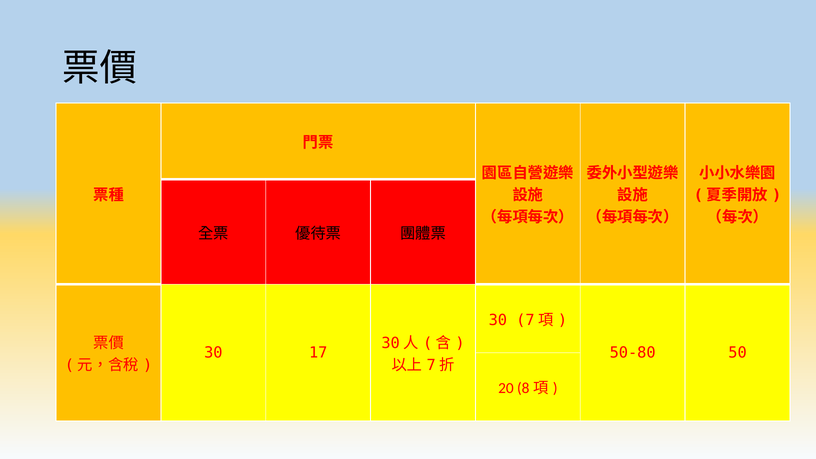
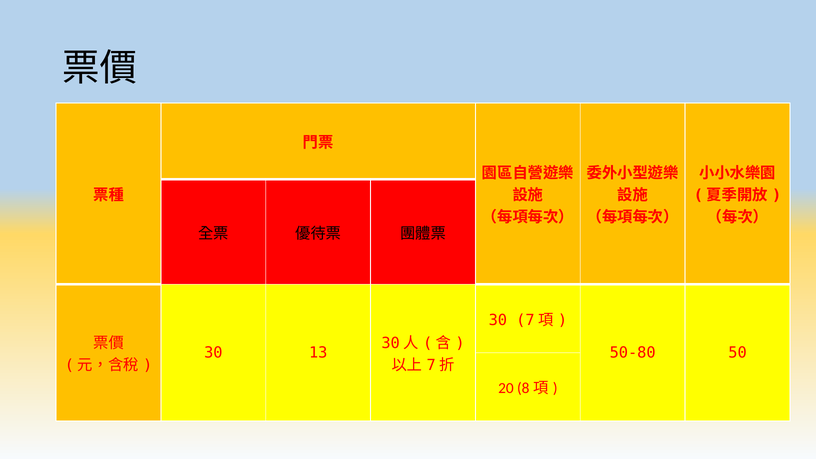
17: 17 -> 13
